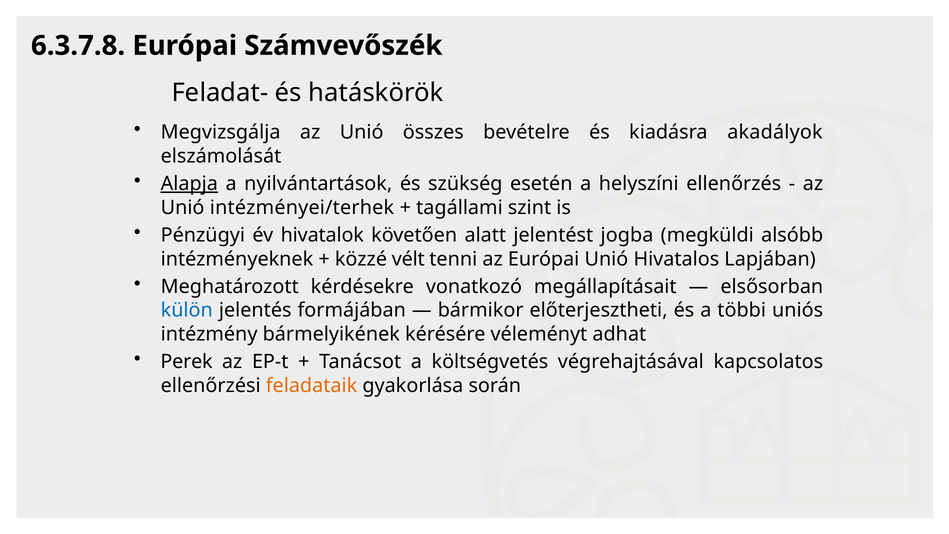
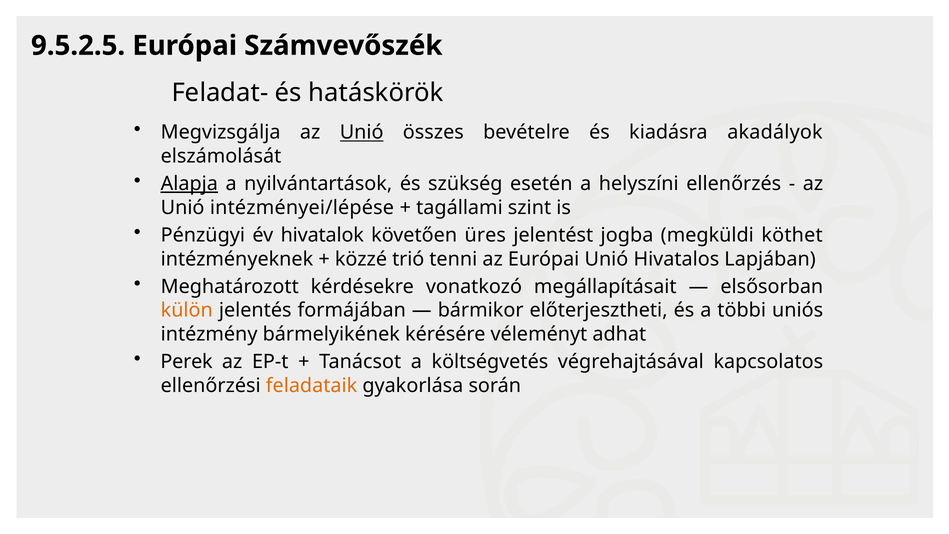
6.3.7.8: 6.3.7.8 -> 9.5.2.5
Unió at (362, 132) underline: none -> present
intézményei/terhek: intézményei/terhek -> intézményei/lépése
alatt: alatt -> üres
alsóbb: alsóbb -> köthet
vélt: vélt -> trió
külön colour: blue -> orange
